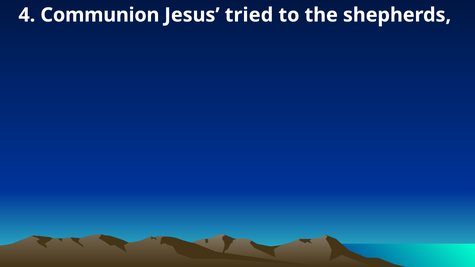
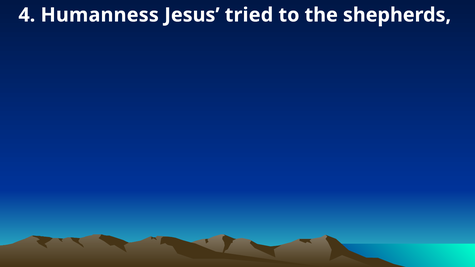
Communion: Communion -> Humanness
